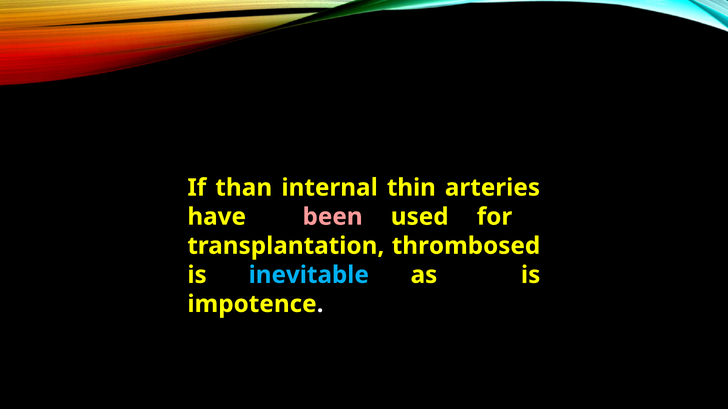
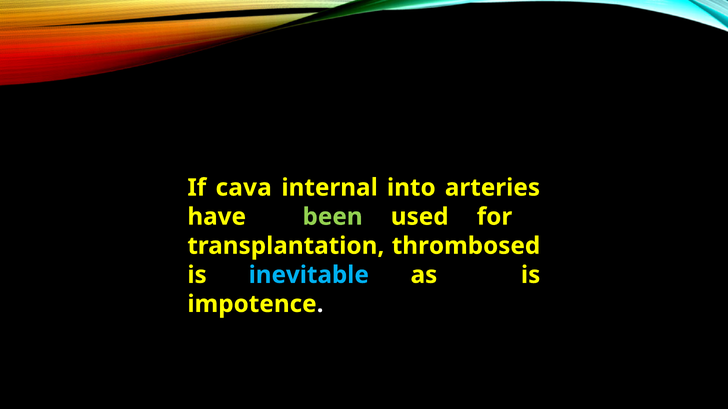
than: than -> cava
thin: thin -> into
been colour: pink -> light green
